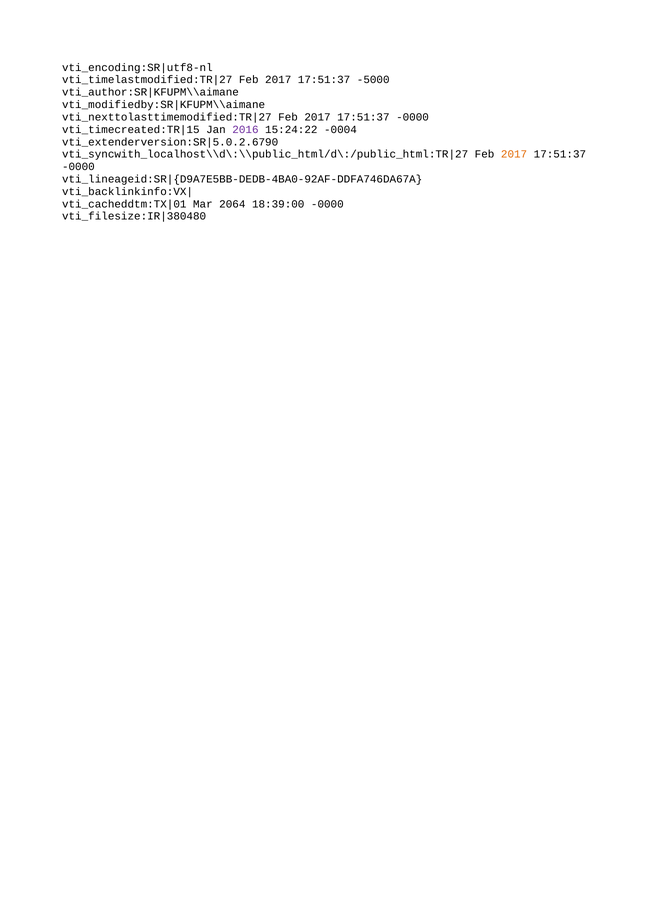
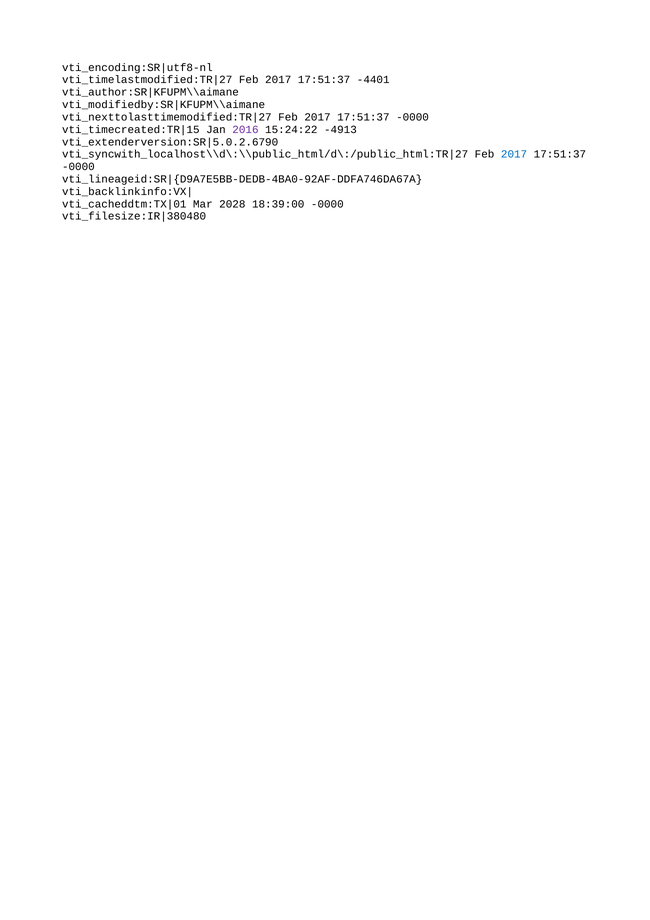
-5000: -5000 -> -4401
-0004: -0004 -> -4913
2017 at (514, 154) colour: orange -> blue
2064: 2064 -> 2028
